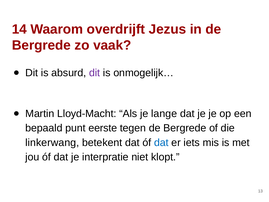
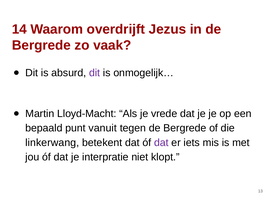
lange: lange -> vrede
eerste: eerste -> vanuit
dat at (161, 142) colour: blue -> purple
